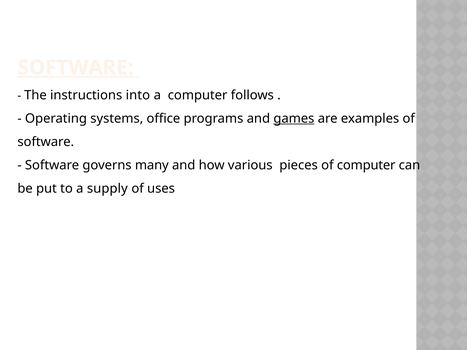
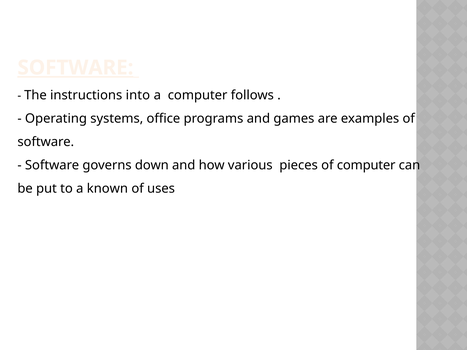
games underline: present -> none
many: many -> down
supply: supply -> known
